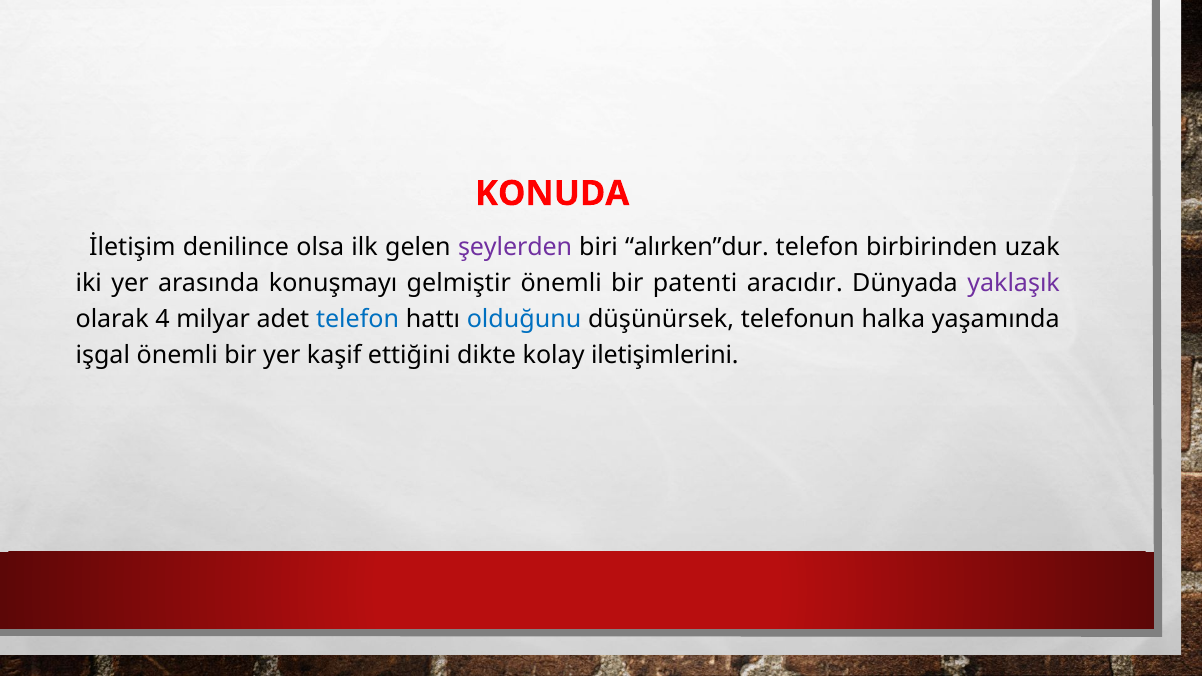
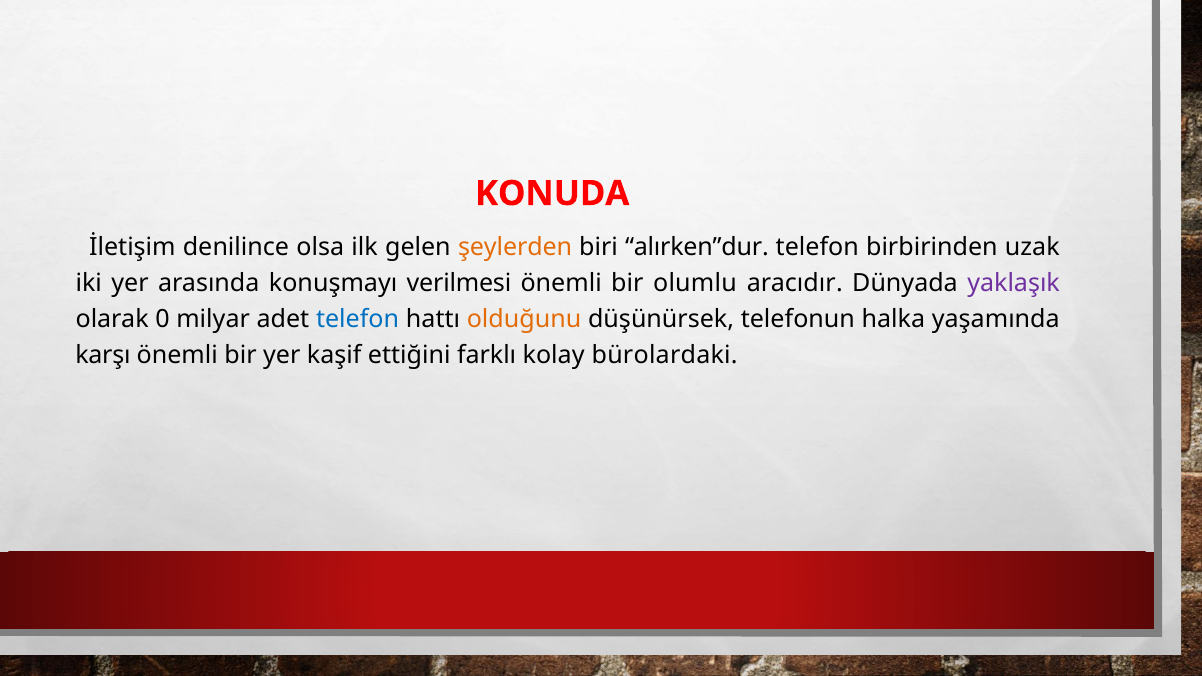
şeylerden colour: purple -> orange
gelmiştir: gelmiştir -> verilmesi
patenti: patenti -> olumlu
4: 4 -> 0
olduğunu colour: blue -> orange
işgal: işgal -> karşı
dikte: dikte -> farklı
iletişimlerini: iletişimlerini -> bürolardaki
